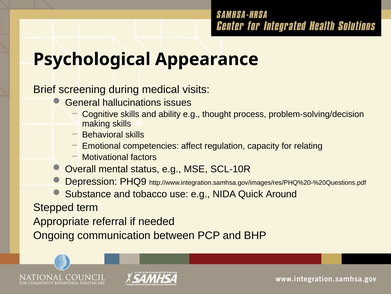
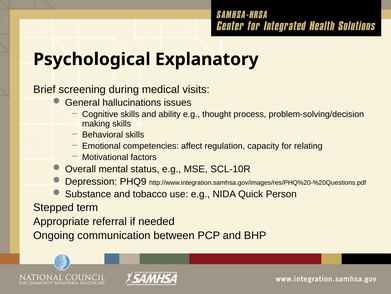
Appearance: Appearance -> Explanatory
Around: Around -> Person
